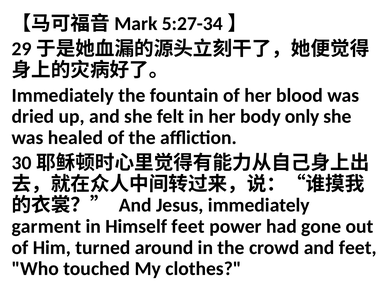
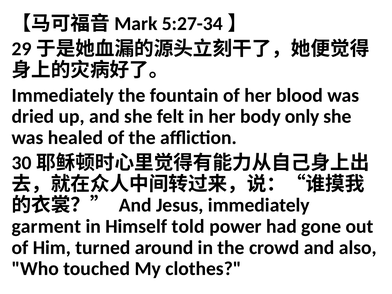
Himself feet: feet -> told
and feet: feet -> also
